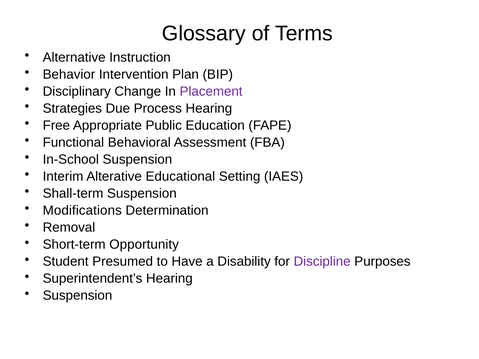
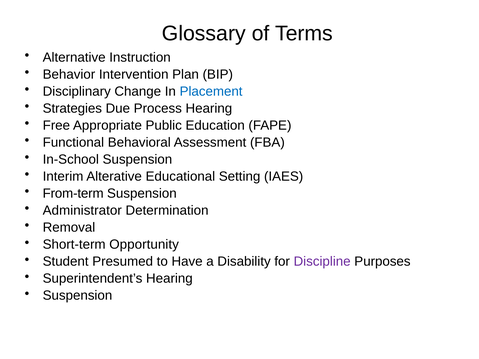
Placement colour: purple -> blue
Shall-term: Shall-term -> From-term
Modifications: Modifications -> Administrator
